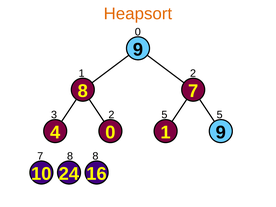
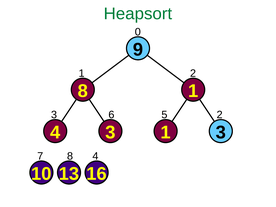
Heapsort colour: orange -> green
8 7: 7 -> 1
3 2: 2 -> 6
5 5: 5 -> 2
4 0: 0 -> 3
9 at (221, 132): 9 -> 3
8 8: 8 -> 4
24: 24 -> 13
